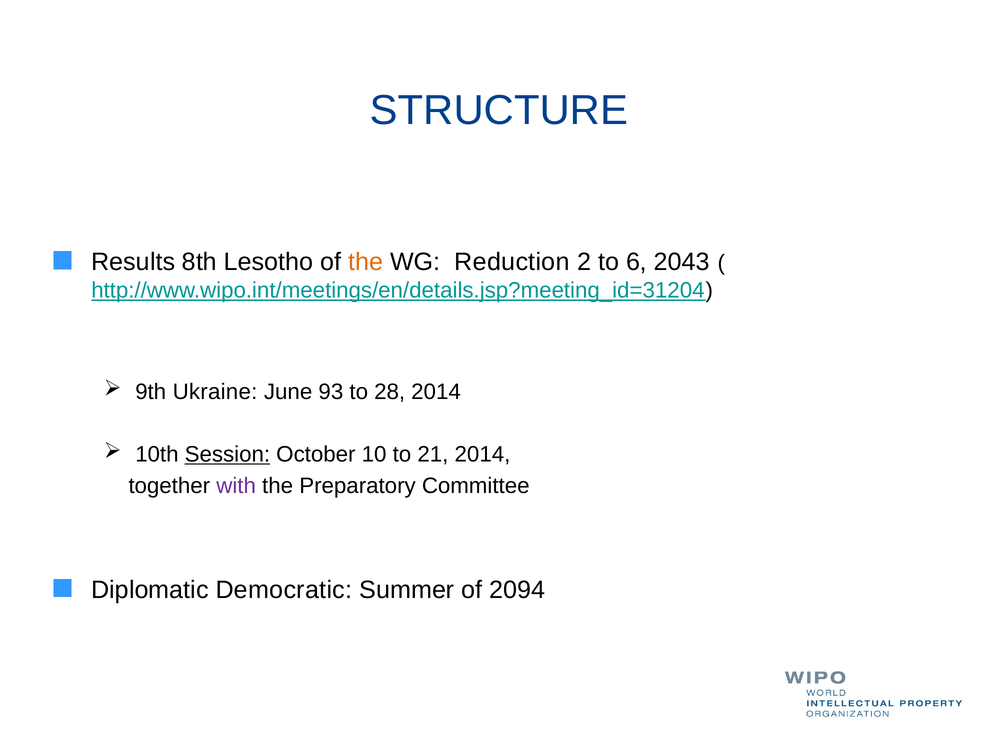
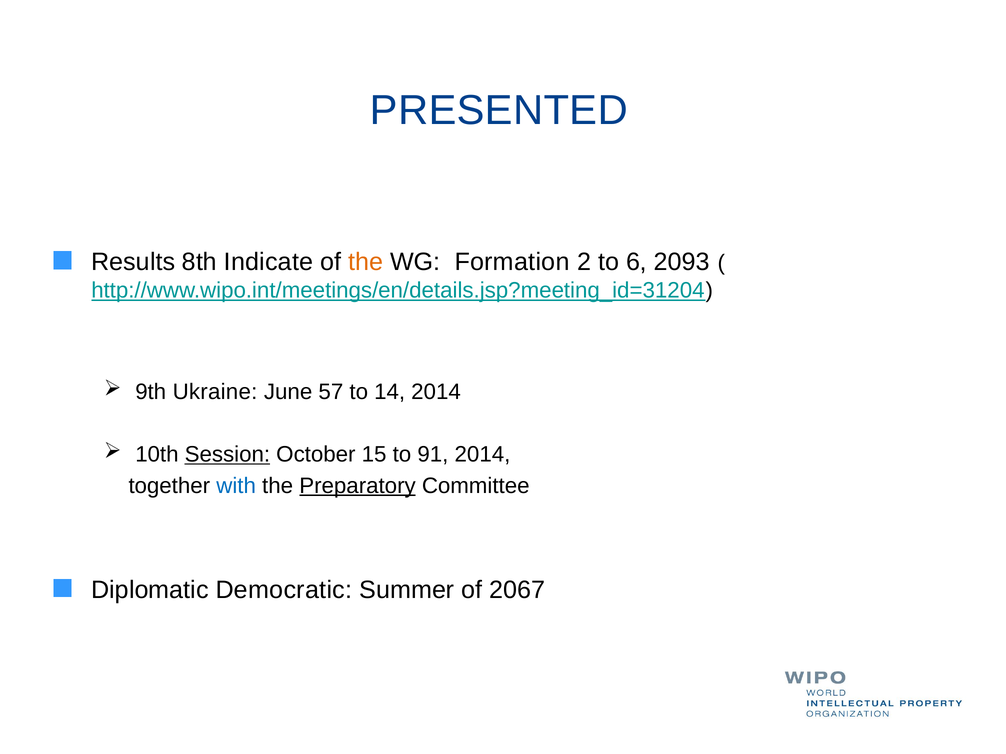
STRUCTURE: STRUCTURE -> PRESENTED
Lesotho: Lesotho -> Indicate
Reduction: Reduction -> Formation
2043: 2043 -> 2093
93: 93 -> 57
28: 28 -> 14
10: 10 -> 15
21: 21 -> 91
with colour: purple -> blue
Preparatory underline: none -> present
2094: 2094 -> 2067
